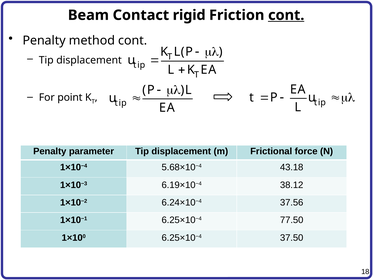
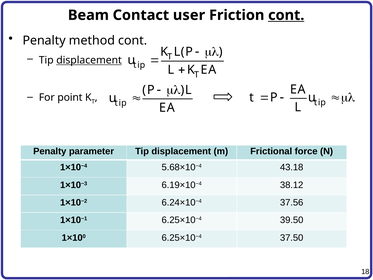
rigid: rigid -> user
displacement at (89, 60) underline: none -> present
77.50: 77.50 -> 39.50
